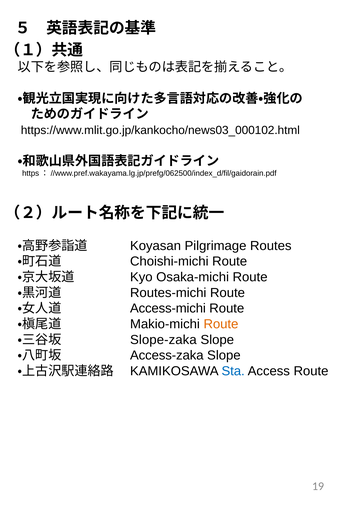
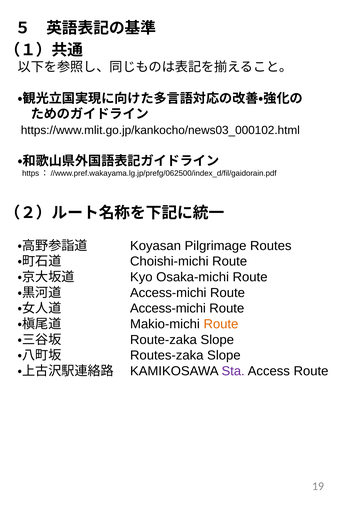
Routes-michi at (168, 293): Routes-michi -> Access-michi
Slope-zaka: Slope-zaka -> Route-zaka
Access-zaka: Access-zaka -> Routes-zaka
Sta colour: blue -> purple
